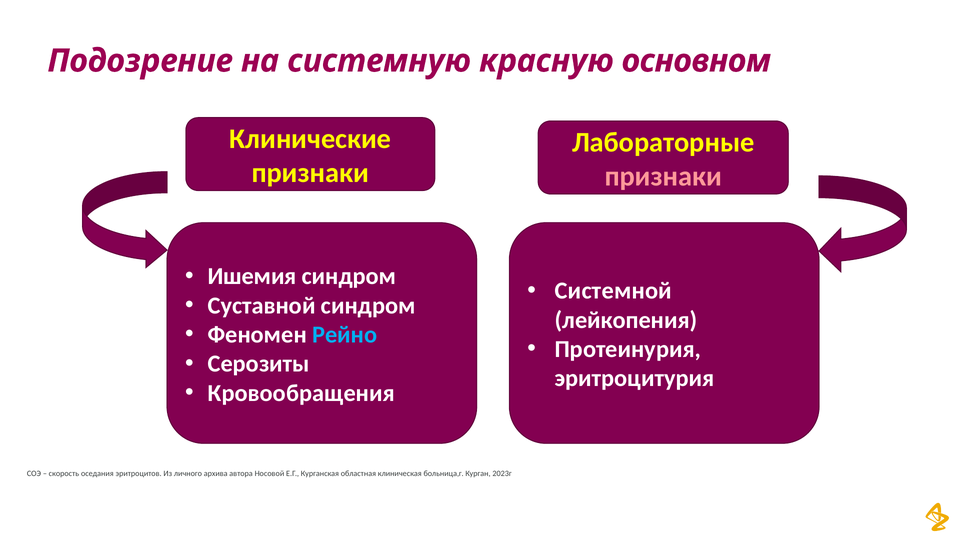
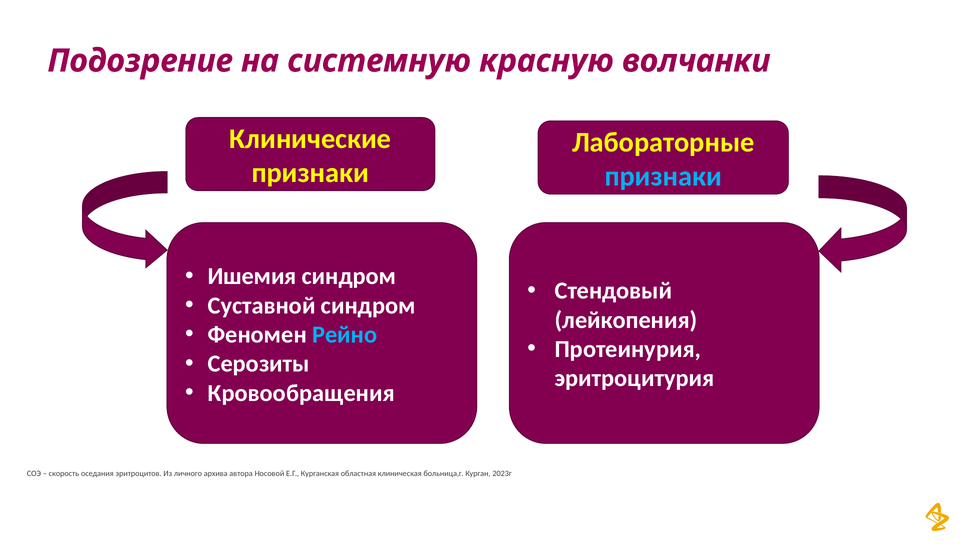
основном: основном -> волчанки
признаки at (663, 177) colour: pink -> light blue
Системной: Системной -> Стендовый
